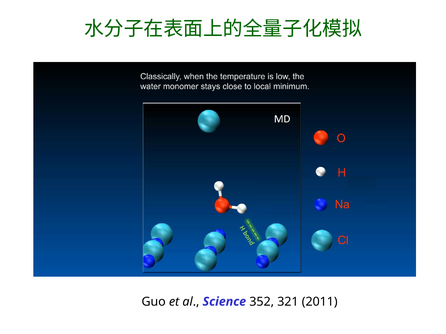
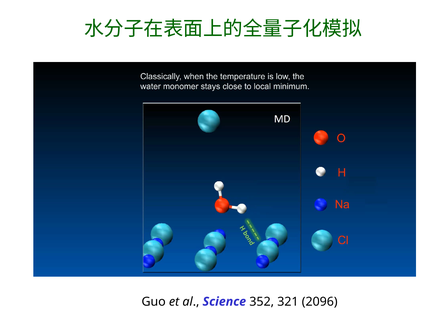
2011: 2011 -> 2096
